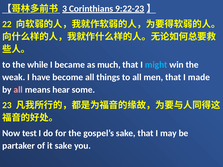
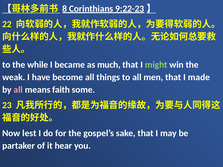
3: 3 -> 8
might colour: light blue -> light green
hear: hear -> faith
test: test -> lest
it sake: sake -> hear
